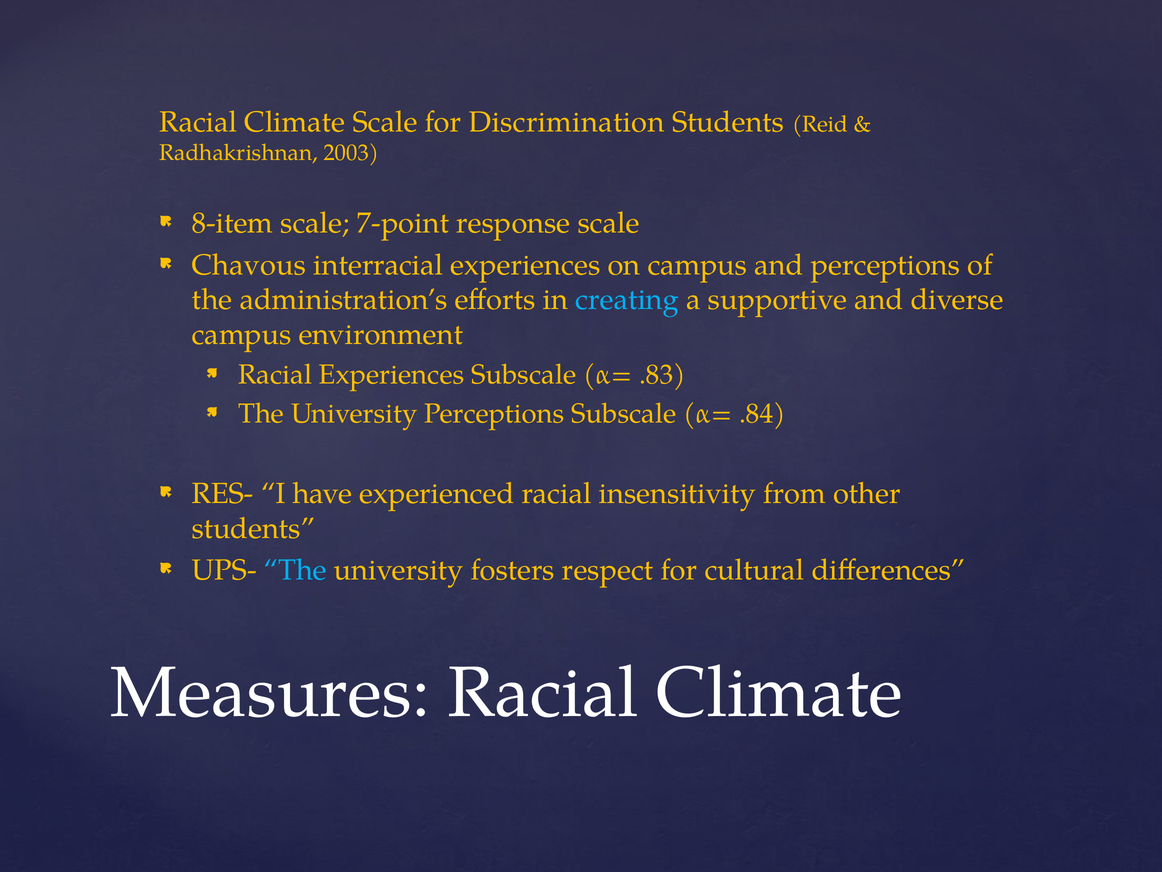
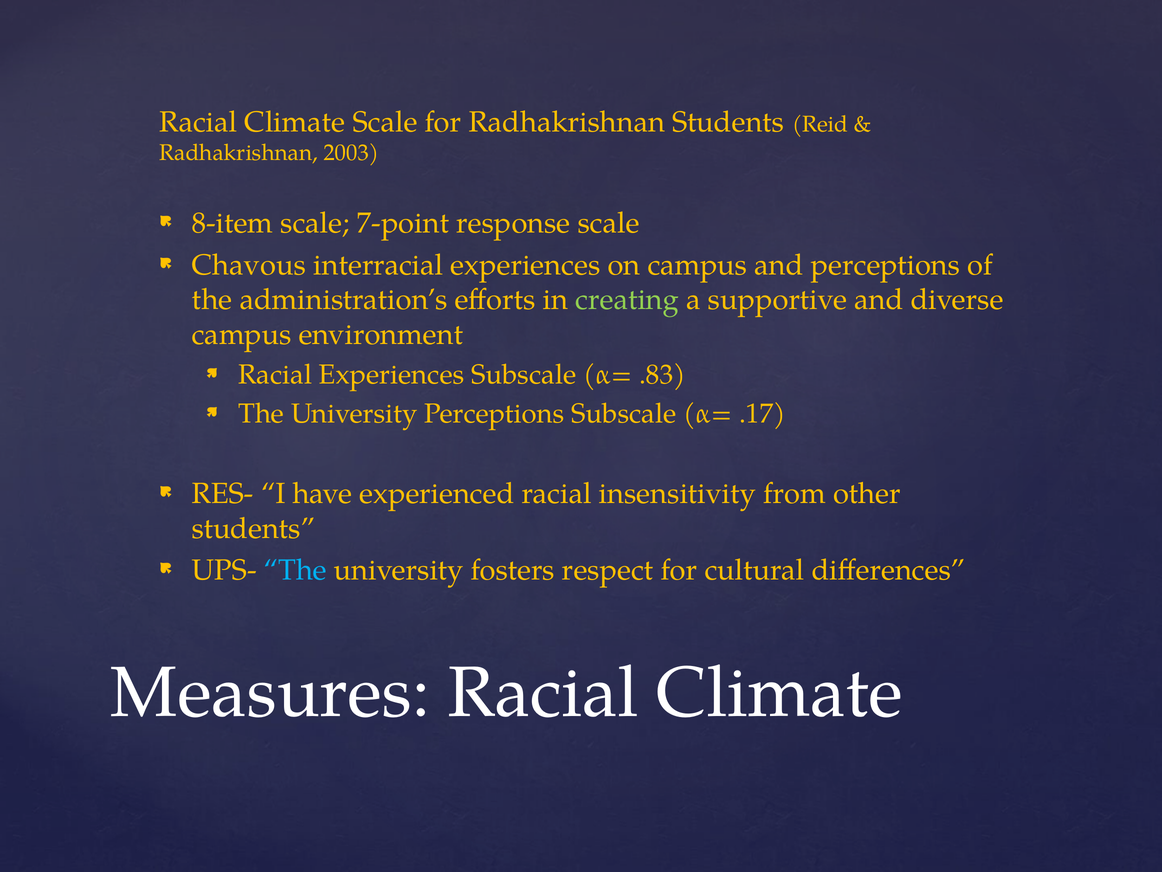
for Discrimination: Discrimination -> Radhakrishnan
creating colour: light blue -> light green
.84: .84 -> .17
